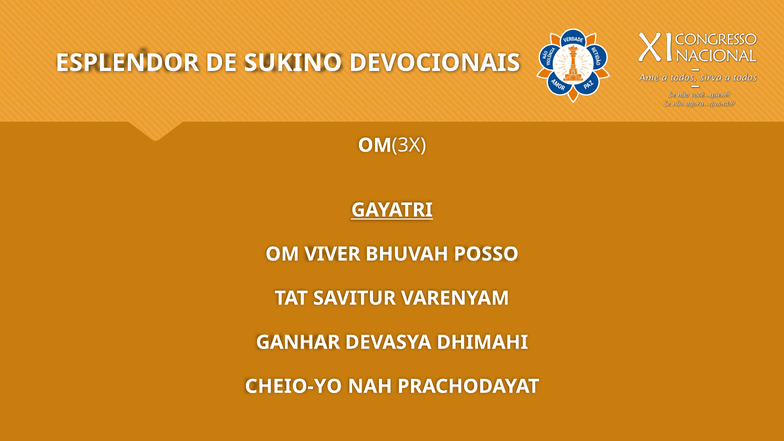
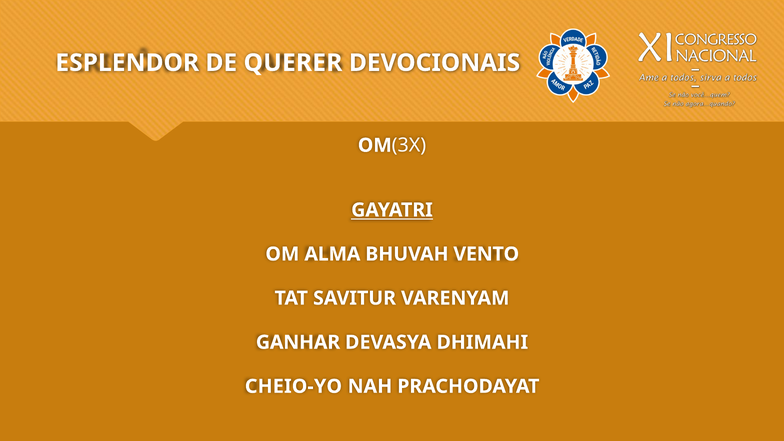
SUKINO: SUKINO -> QUERER
VIVER: VIVER -> ALMA
POSSO: POSSO -> VENTO
